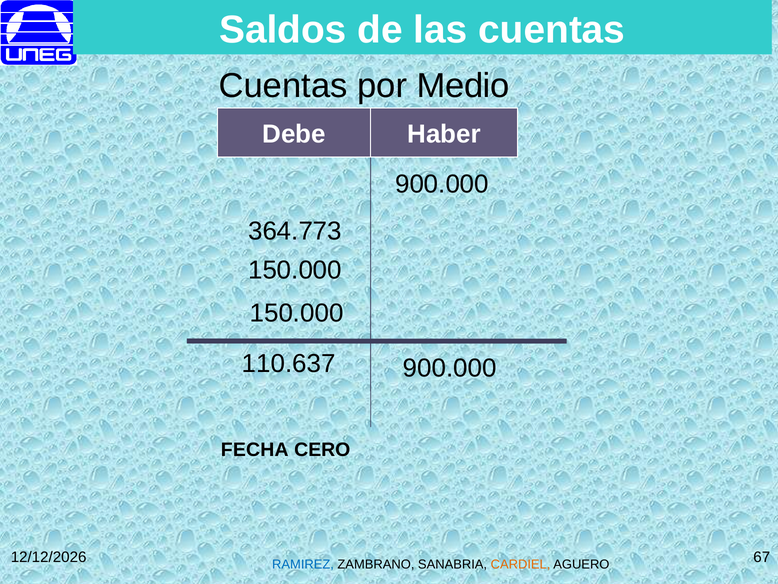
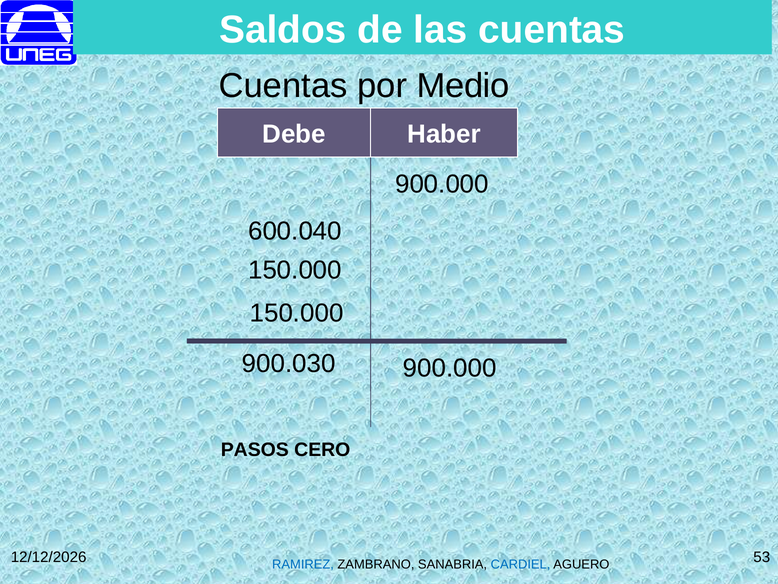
364.773: 364.773 -> 600.040
110.637: 110.637 -> 900.030
FECHA: FECHA -> PASOS
67: 67 -> 53
CARDIEL colour: orange -> blue
